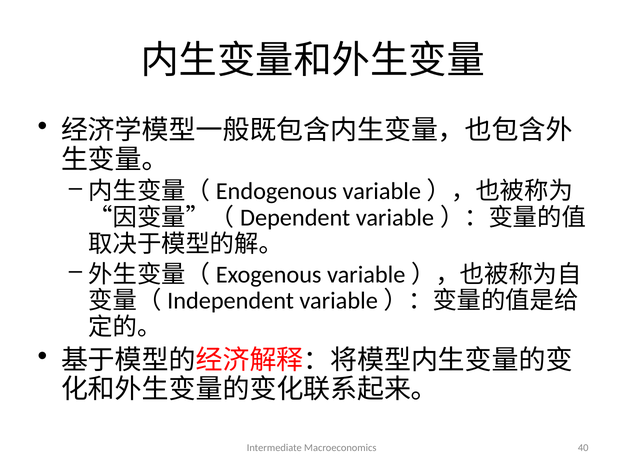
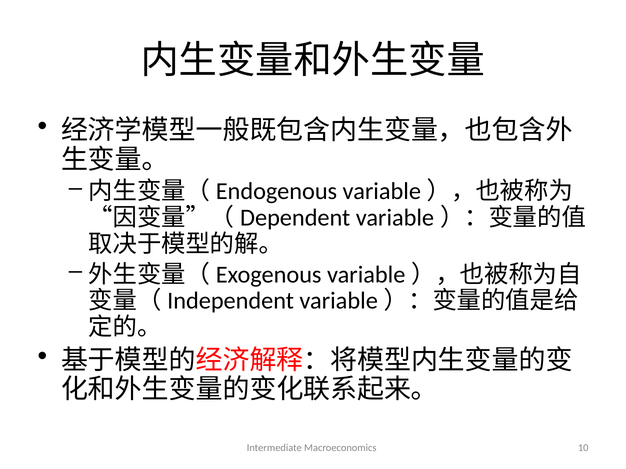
40: 40 -> 10
